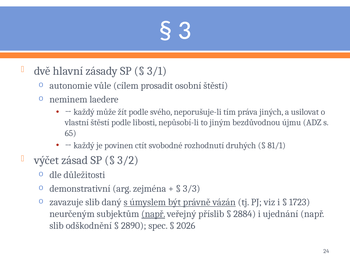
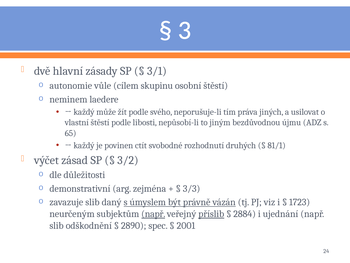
prosadit: prosadit -> skupinu
příslib underline: none -> present
2026: 2026 -> 2001
